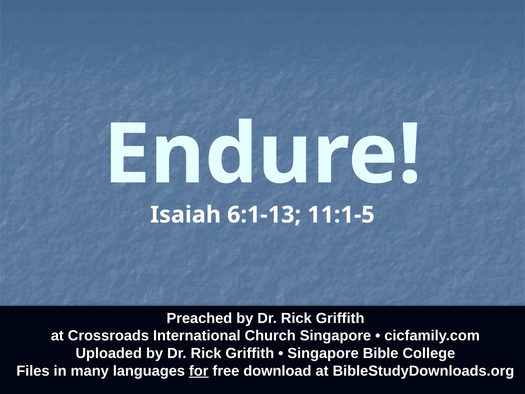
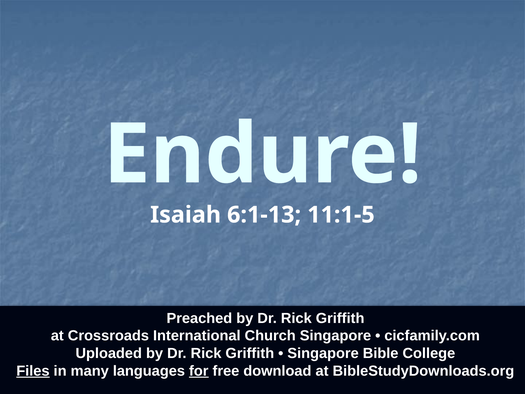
Files underline: none -> present
